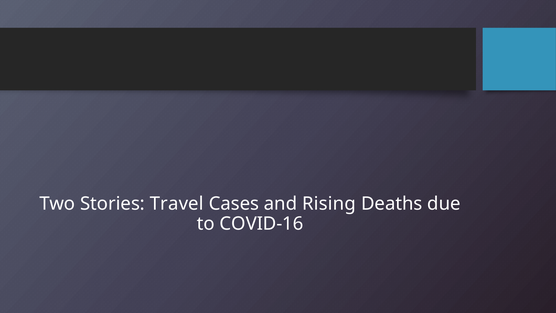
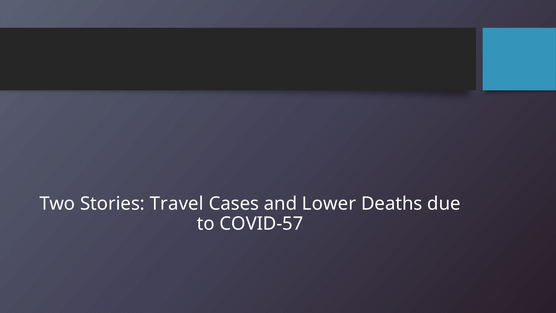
Rising: Rising -> Lower
COVID-16: COVID-16 -> COVID-57
